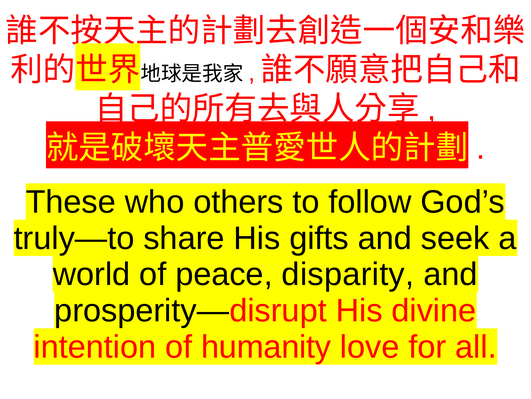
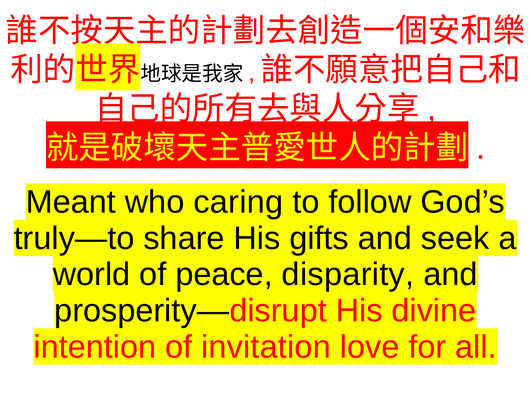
These: These -> Meant
others: others -> caring
humanity: humanity -> invitation
